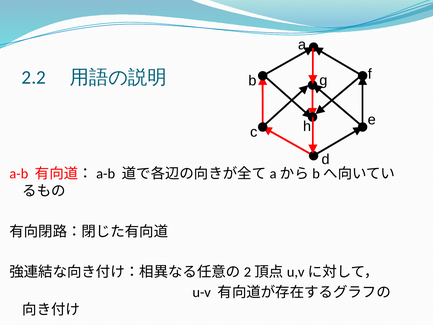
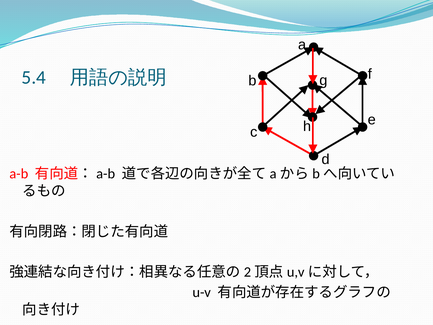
2.2: 2.2 -> 5.4
